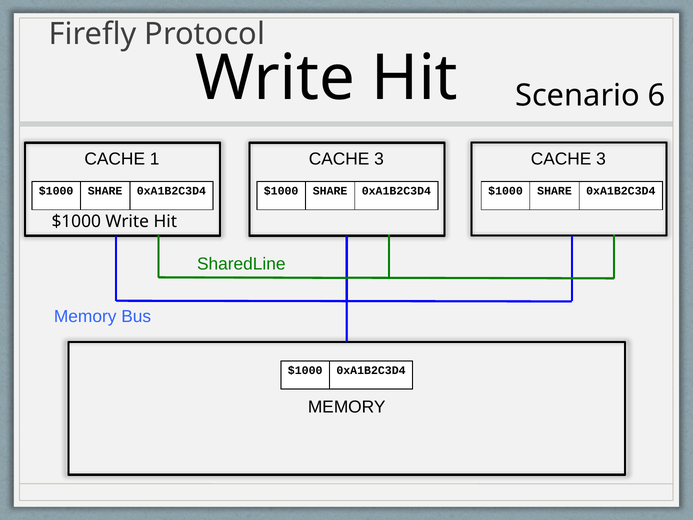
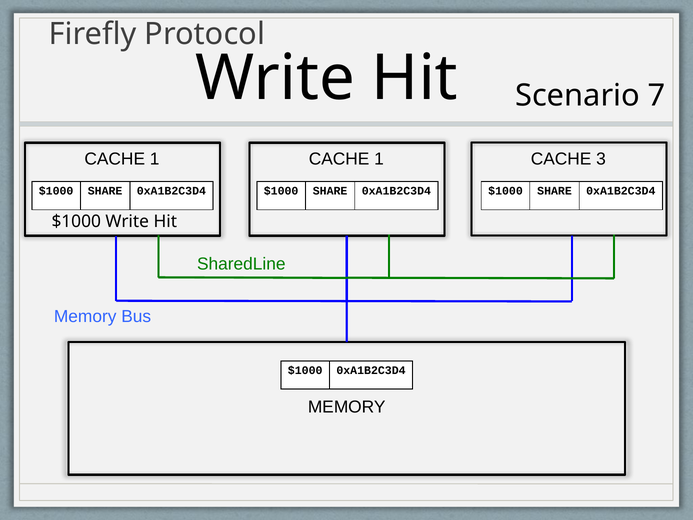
6: 6 -> 7
1 CACHE 3: 3 -> 1
